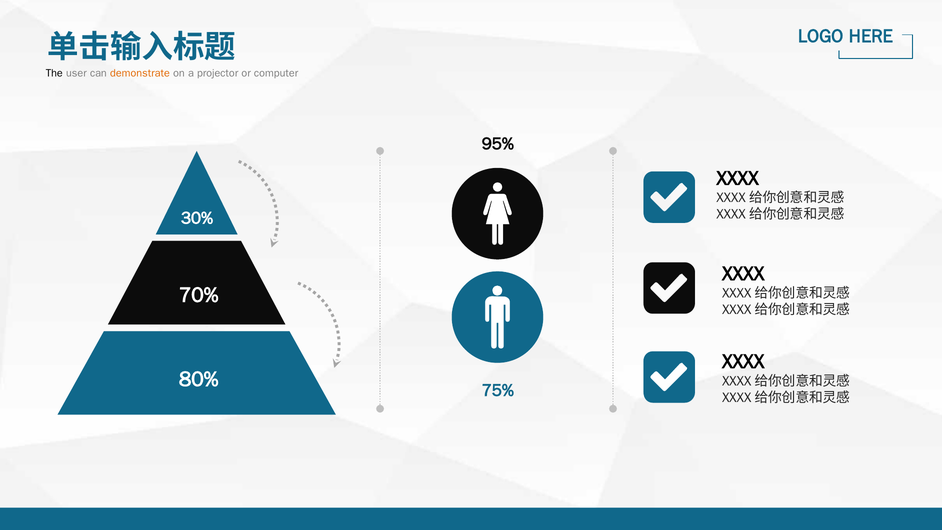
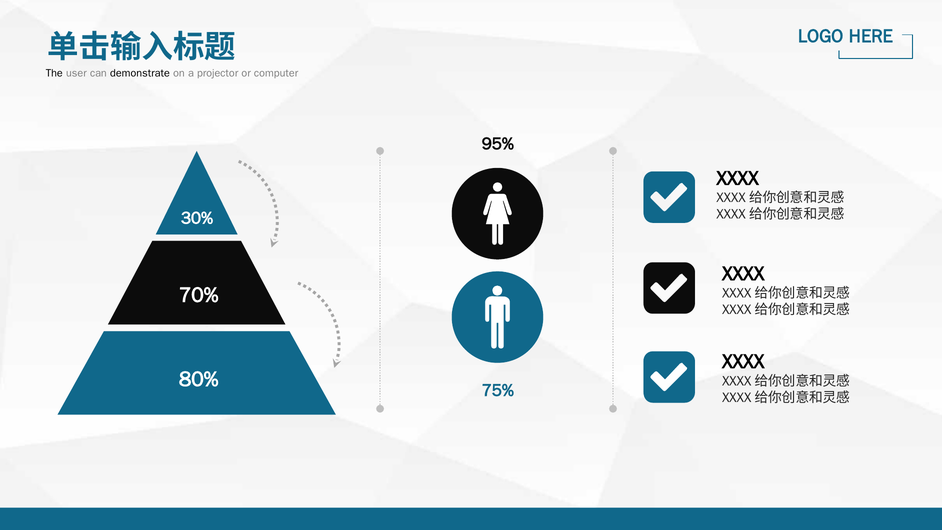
demonstrate colour: orange -> black
